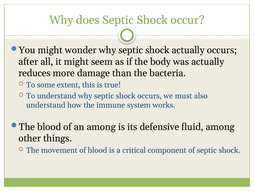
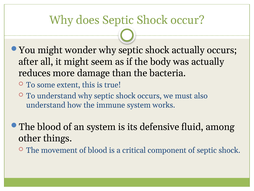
an among: among -> system
